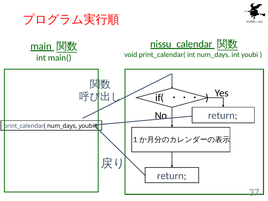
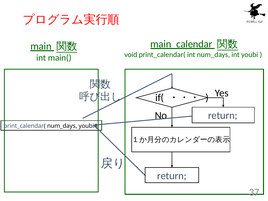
nissu_calendar: nissu_calendar -> main_calendar
